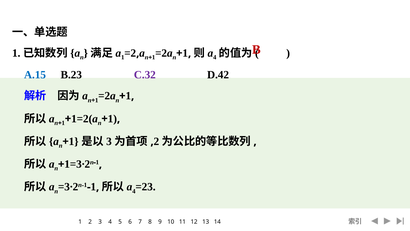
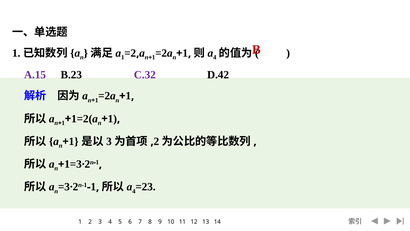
A.15 colour: blue -> purple
